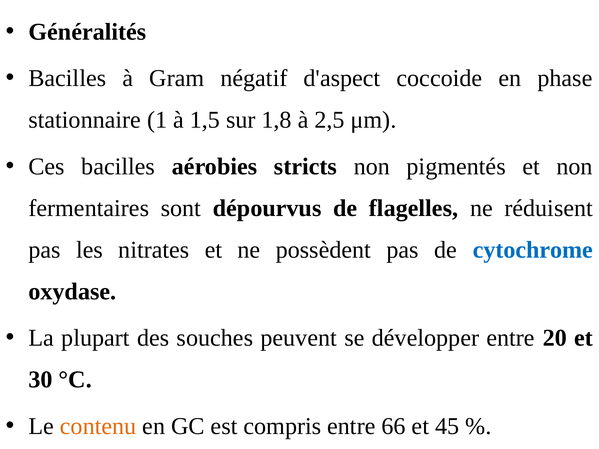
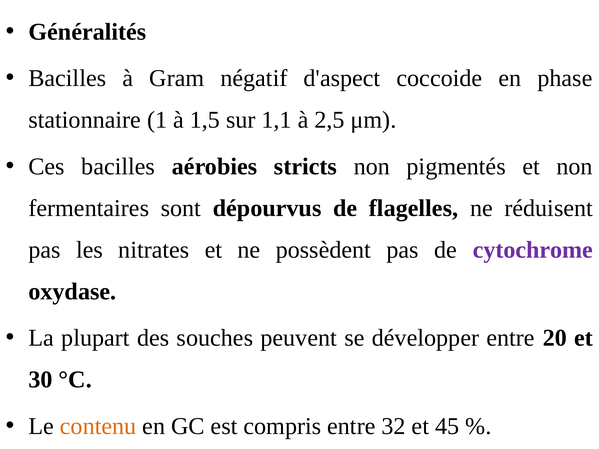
1,8: 1,8 -> 1,1
cytochrome colour: blue -> purple
66: 66 -> 32
